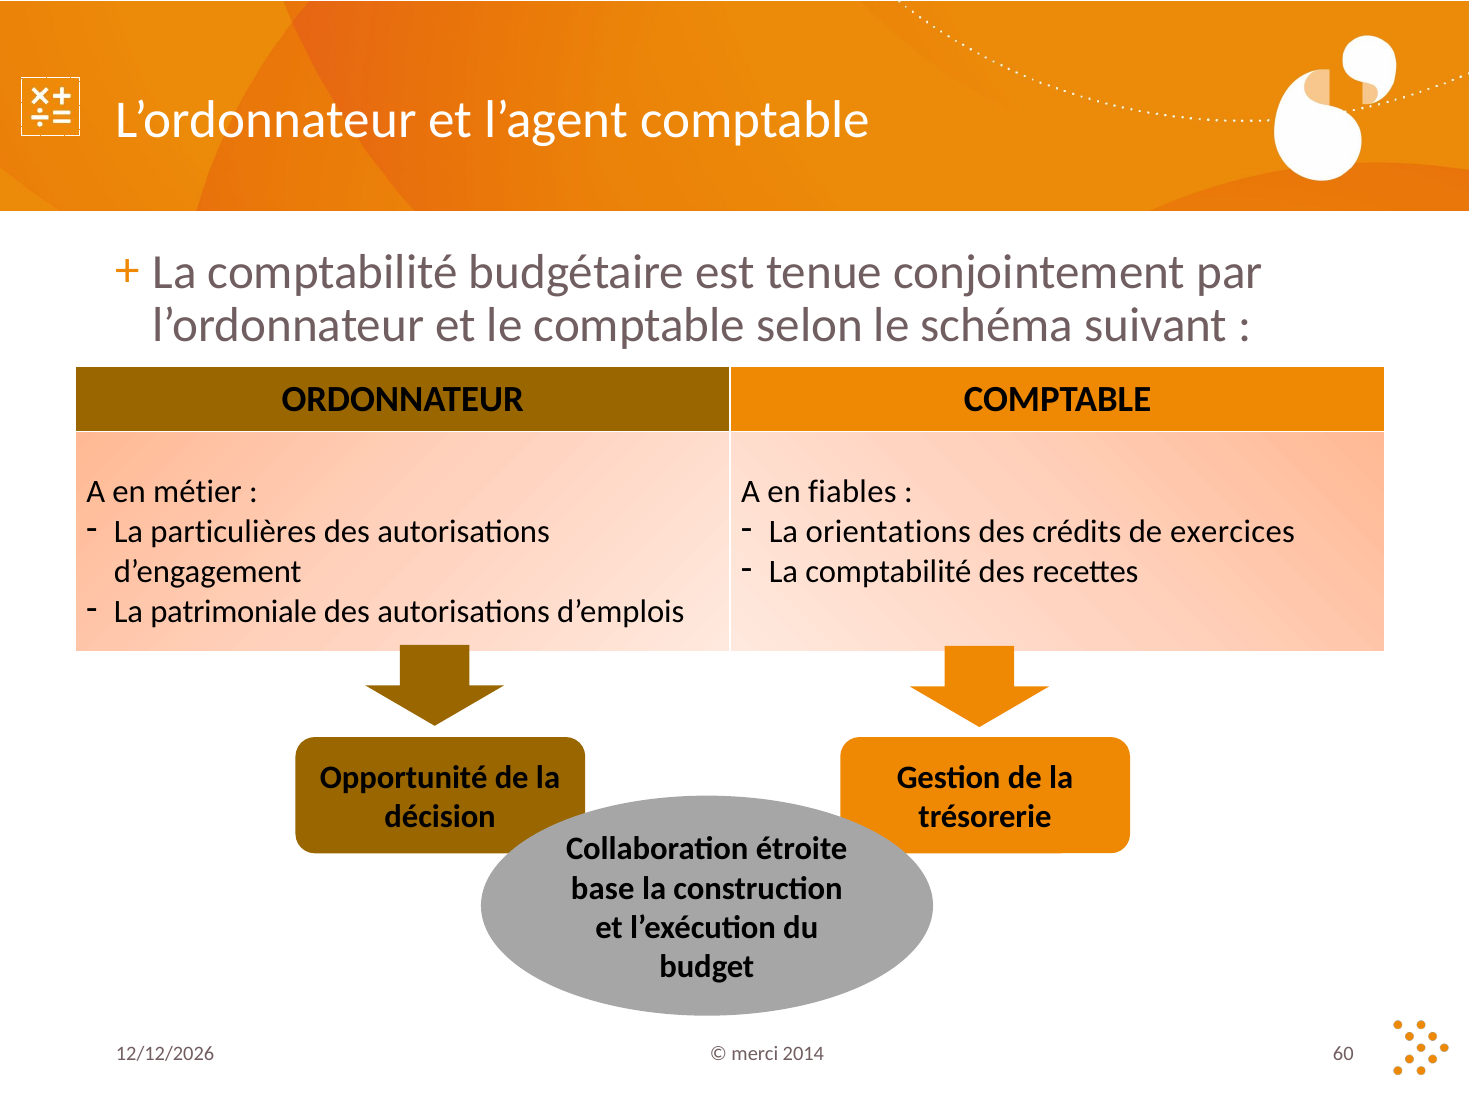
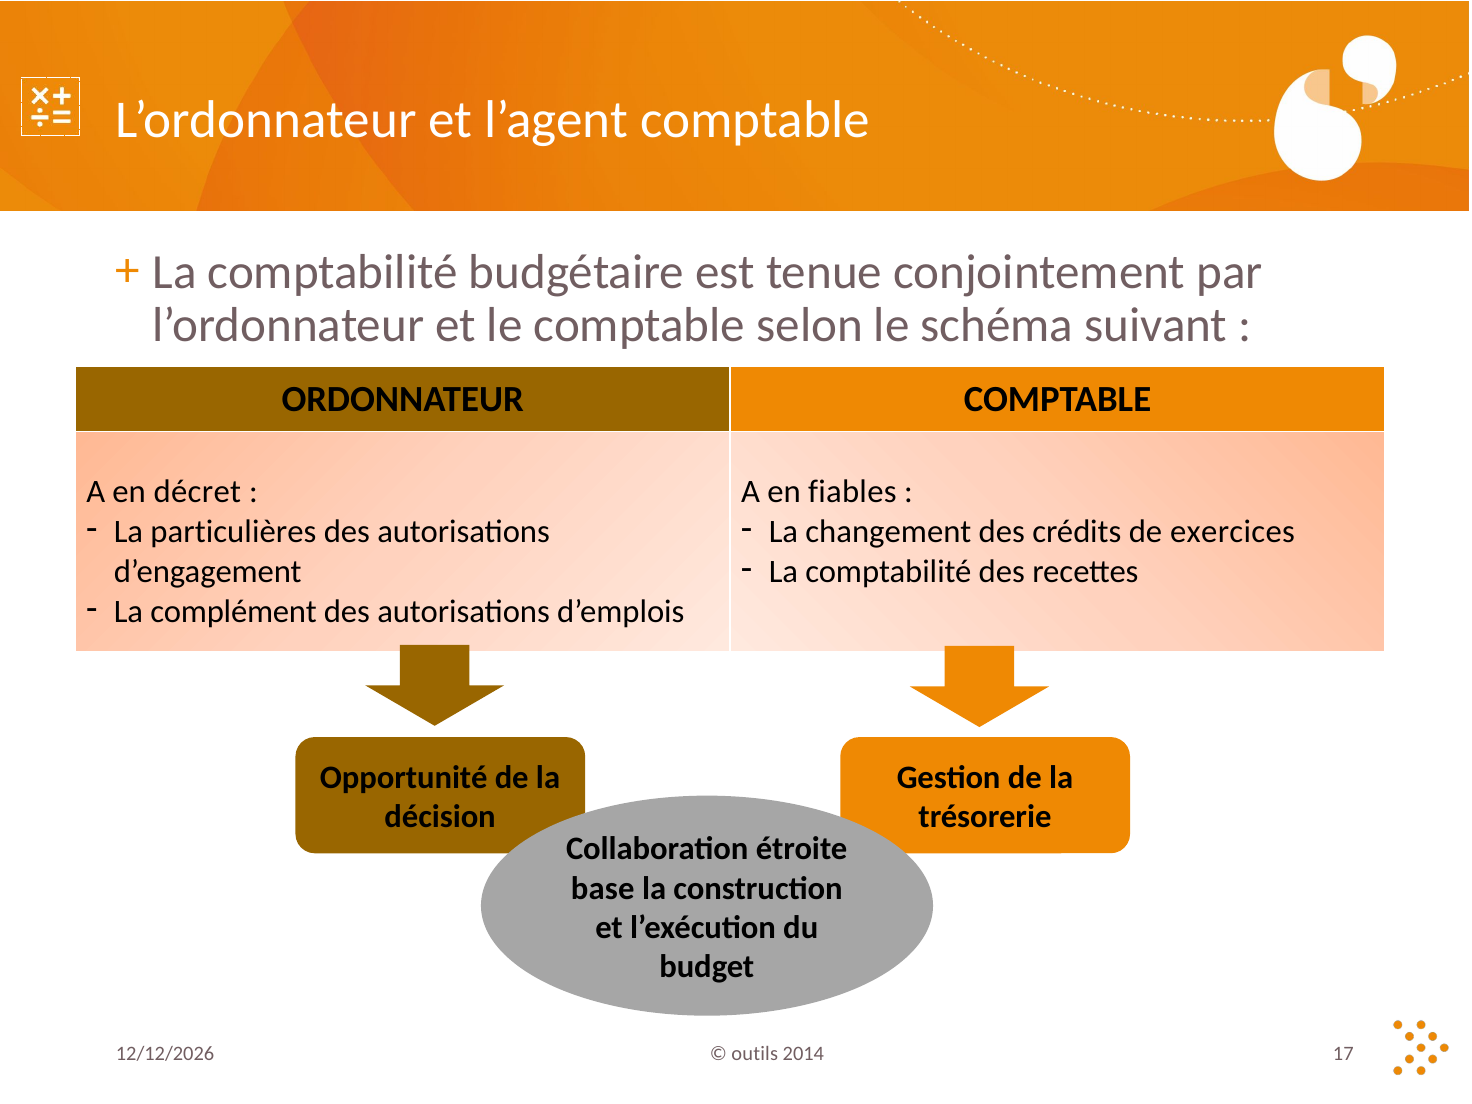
métier: métier -> décret
orientations: orientations -> changement
patrimoniale: patrimoniale -> complément
merci: merci -> outils
60: 60 -> 17
